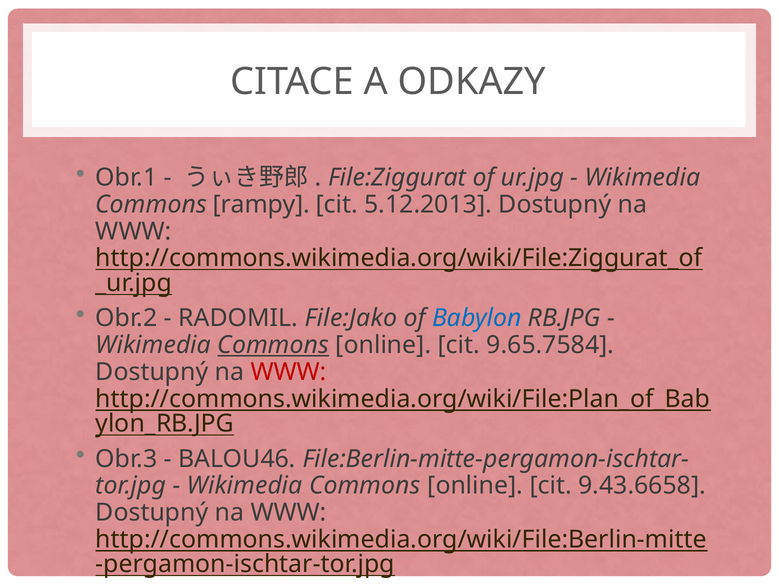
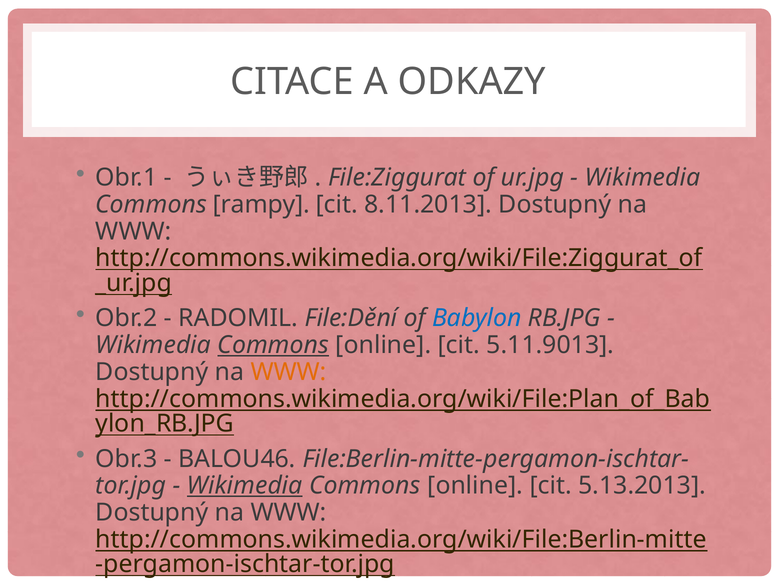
5.12.2013: 5.12.2013 -> 8.11.2013
File:Jako: File:Jako -> File:Dění
9.65.7584: 9.65.7584 -> 5.11.9013
WWW at (289, 372) colour: red -> orange
Wikimedia at (245, 486) underline: none -> present
9.43.6658: 9.43.6658 -> 5.13.2013
